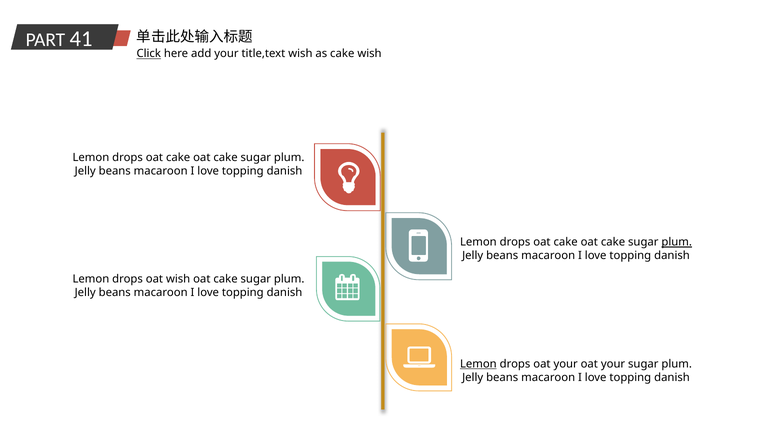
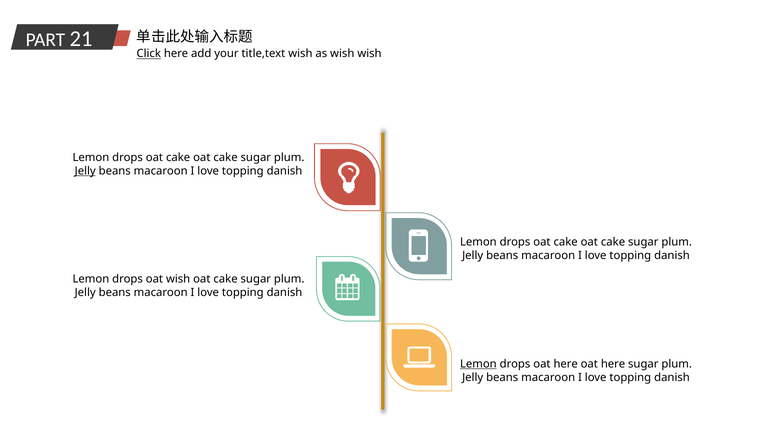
41: 41 -> 21
as cake: cake -> wish
Jelly at (85, 171) underline: none -> present
plum at (677, 242) underline: present -> none
drops oat your: your -> here
your at (613, 364): your -> here
